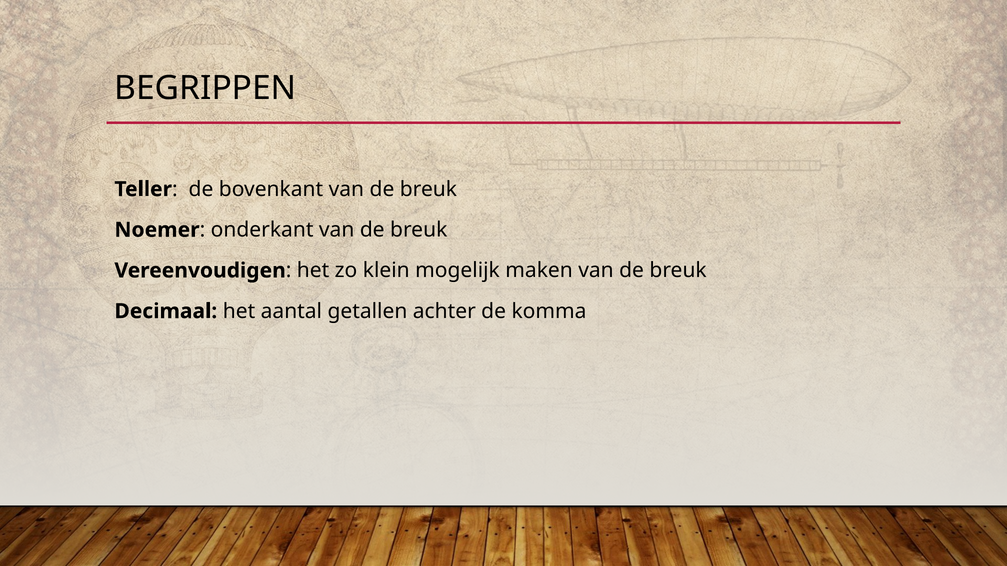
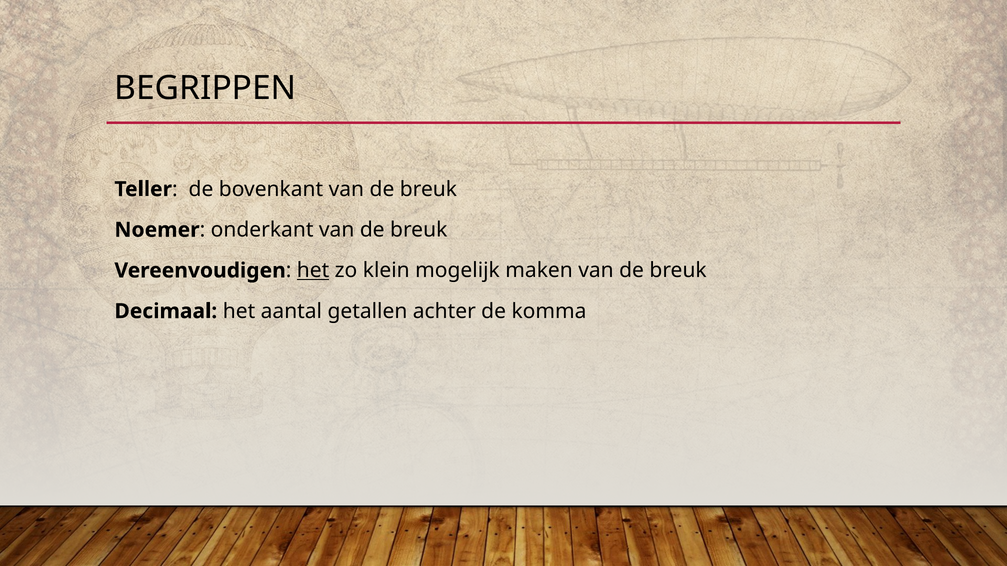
het at (313, 271) underline: none -> present
